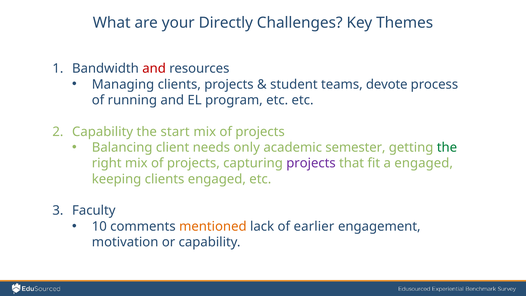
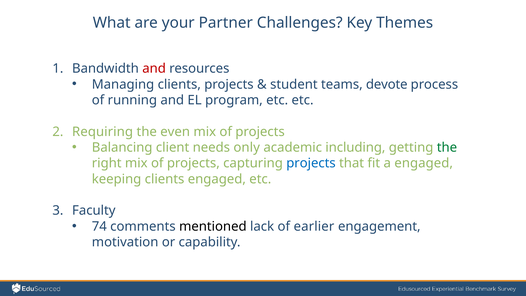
Directly: Directly -> Partner
Capability at (103, 132): Capability -> Requiring
start: start -> even
semester: semester -> including
projects at (311, 163) colour: purple -> blue
10: 10 -> 74
mentioned colour: orange -> black
